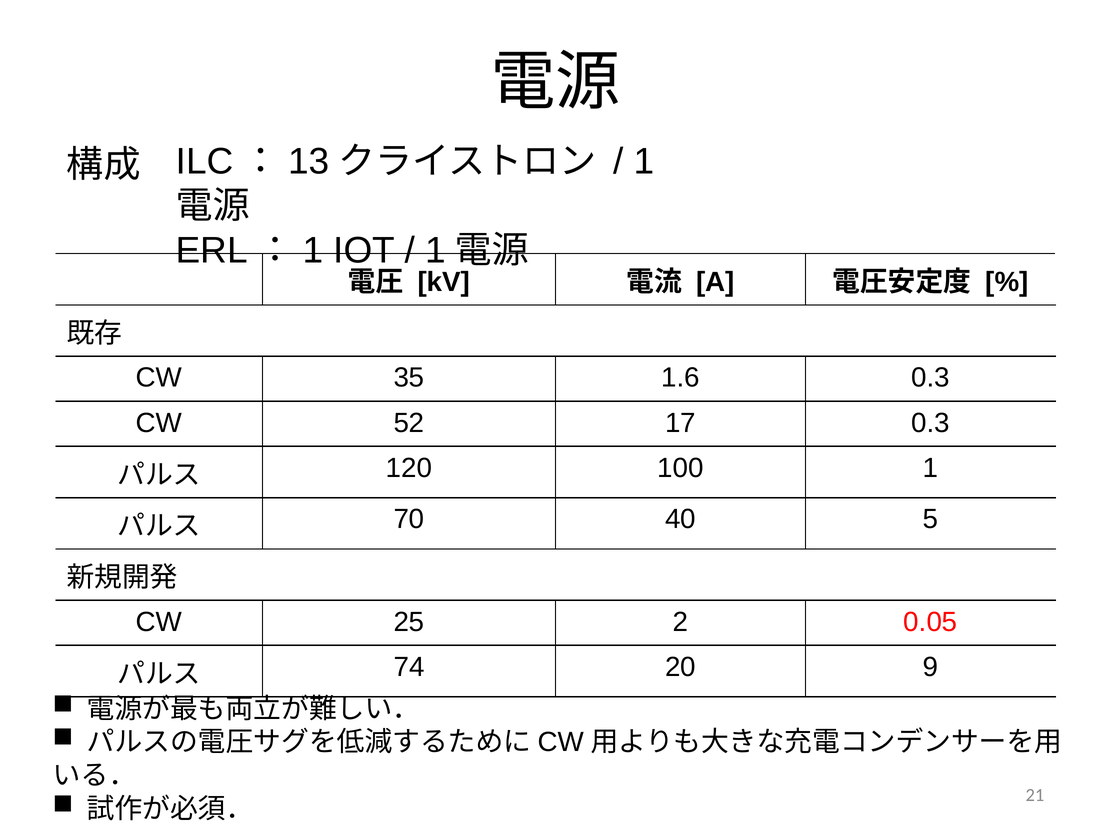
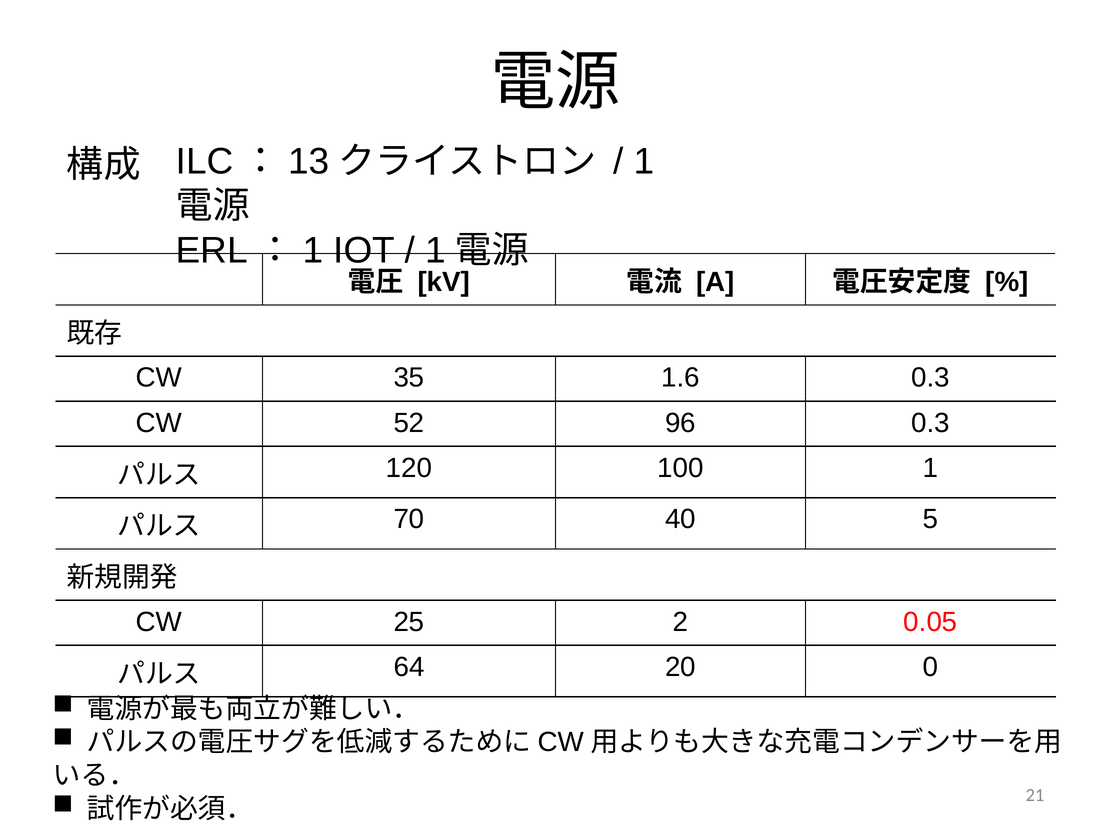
17: 17 -> 96
74: 74 -> 64
9: 9 -> 0
